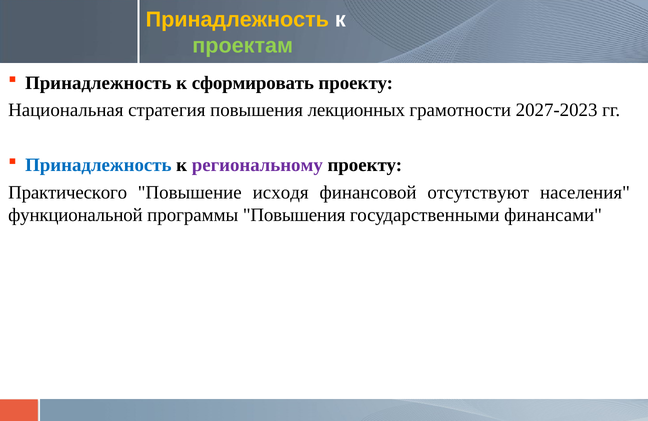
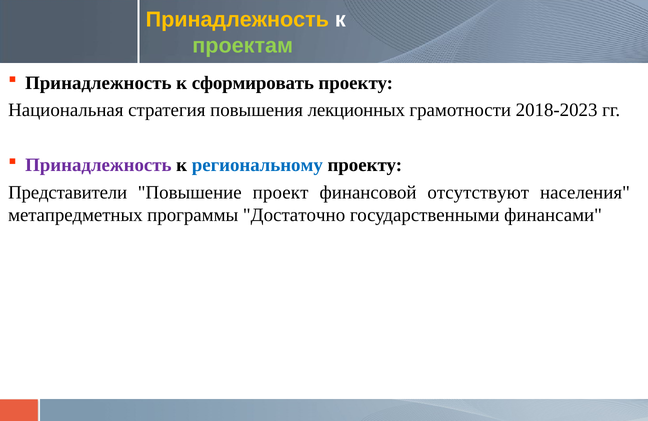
2027-2023: 2027-2023 -> 2018-2023
Принадлежность at (98, 165) colour: blue -> purple
региональному colour: purple -> blue
Практического: Практического -> Представители
исходя: исходя -> проект
функциональной: функциональной -> метапредметных
программы Повышения: Повышения -> Достаточно
